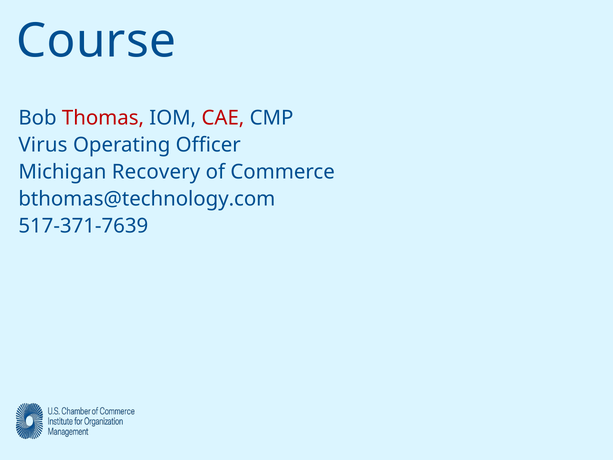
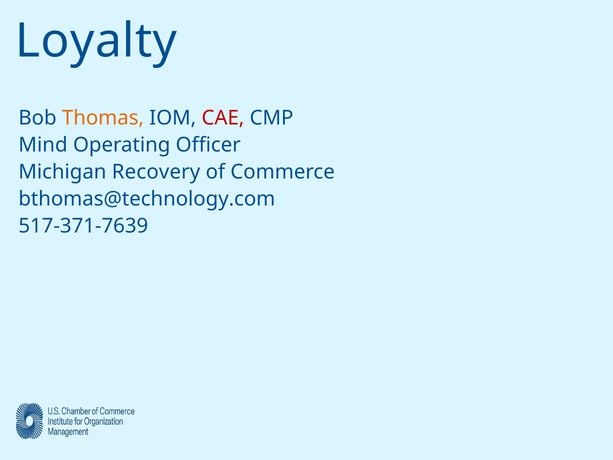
Course: Course -> Loyalty
Thomas colour: red -> orange
Virus: Virus -> Mind
